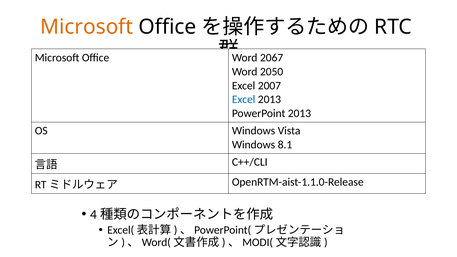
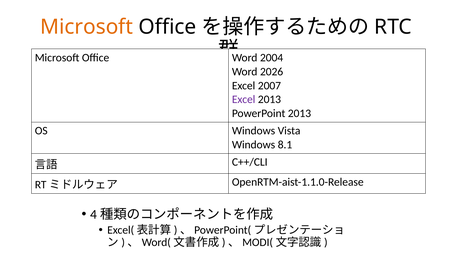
2067: 2067 -> 2004
2050: 2050 -> 2026
Excel at (244, 100) colour: blue -> purple
